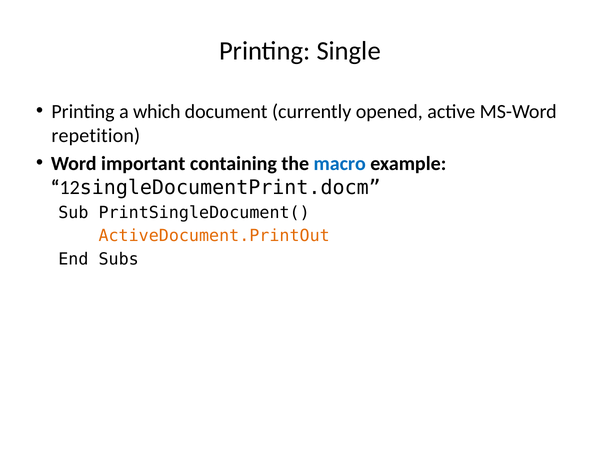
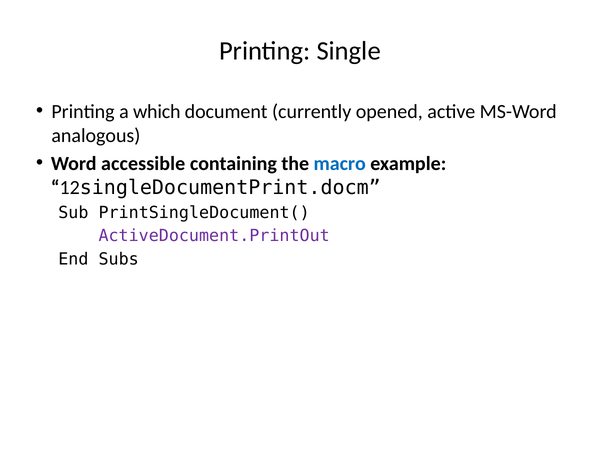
repetition: repetition -> analogous
important: important -> accessible
ActiveDocument.PrintOut colour: orange -> purple
